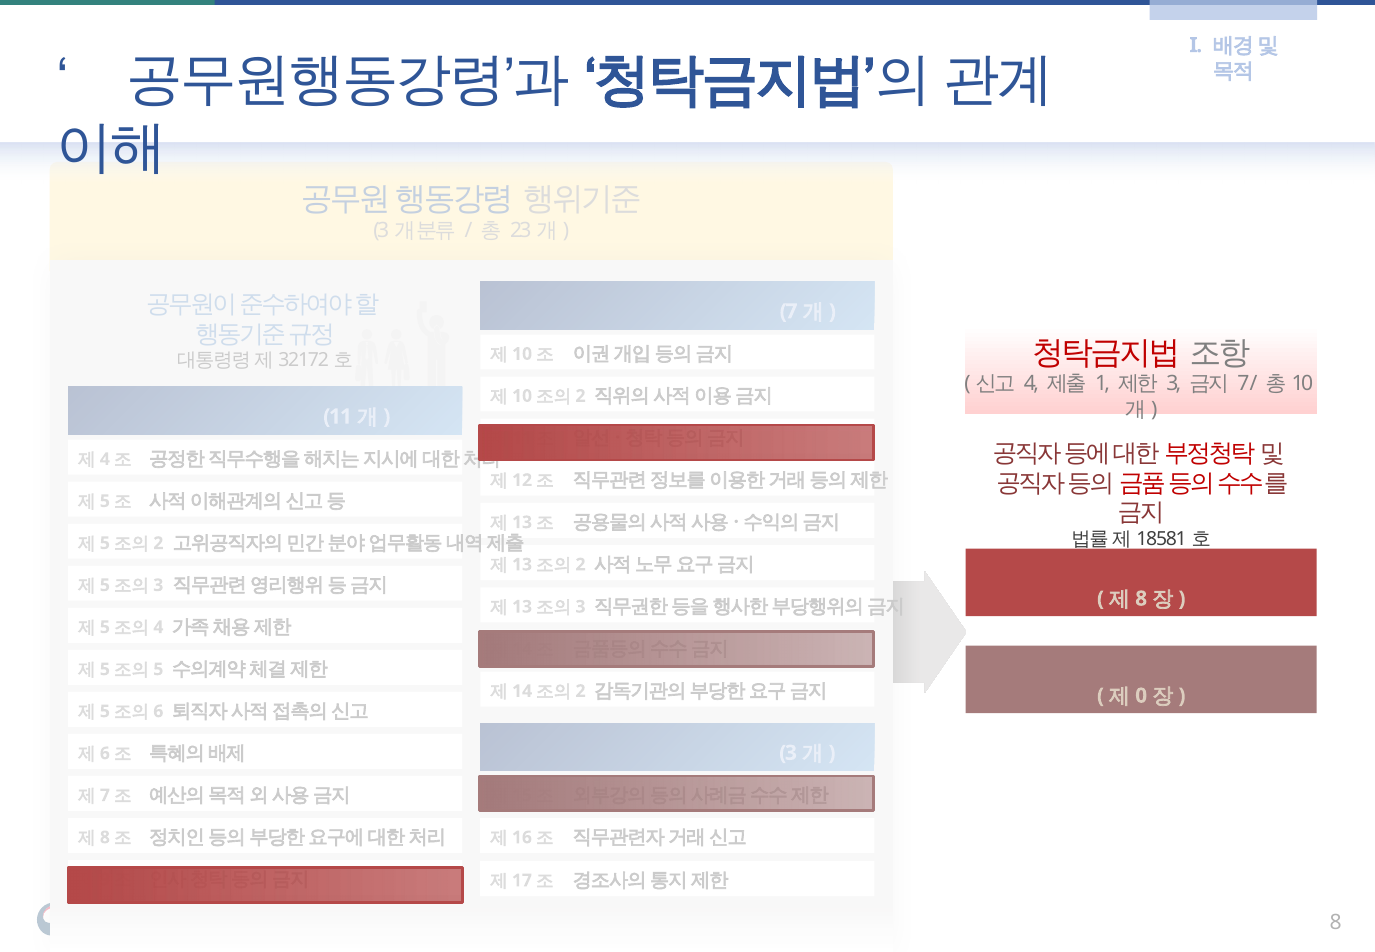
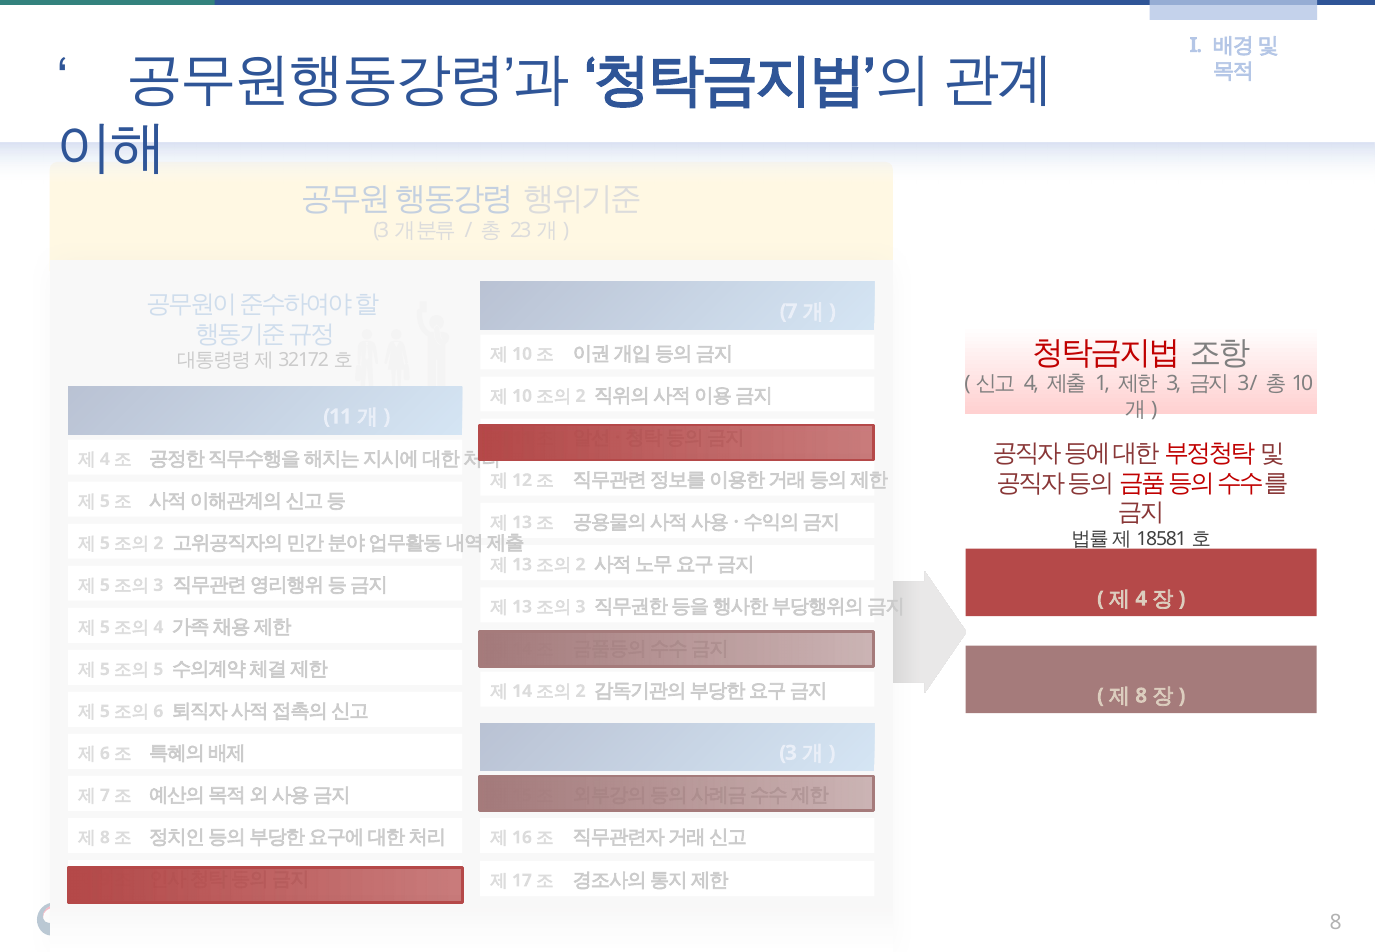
7 at (1244, 384): 7 -> 3
8 at (1141, 599): 8 -> 4
0 at (1141, 696): 0 -> 8
